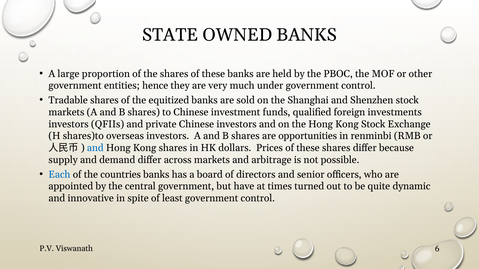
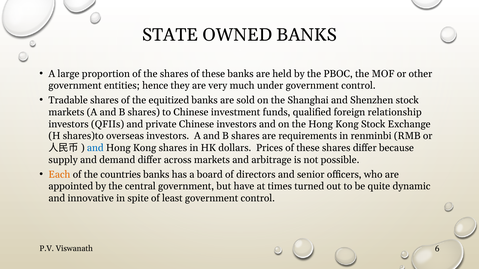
investments: investments -> relationship
opportunities: opportunities -> requirements
Each colour: blue -> orange
